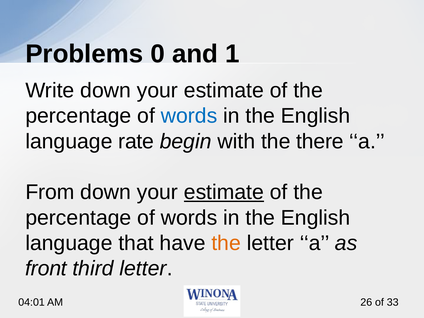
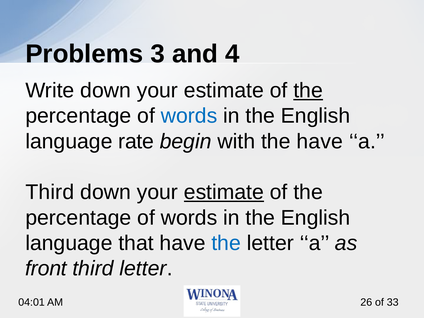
0: 0 -> 3
1: 1 -> 4
the at (308, 90) underline: none -> present
the there: there -> have
From at (50, 192): From -> Third
the at (226, 243) colour: orange -> blue
